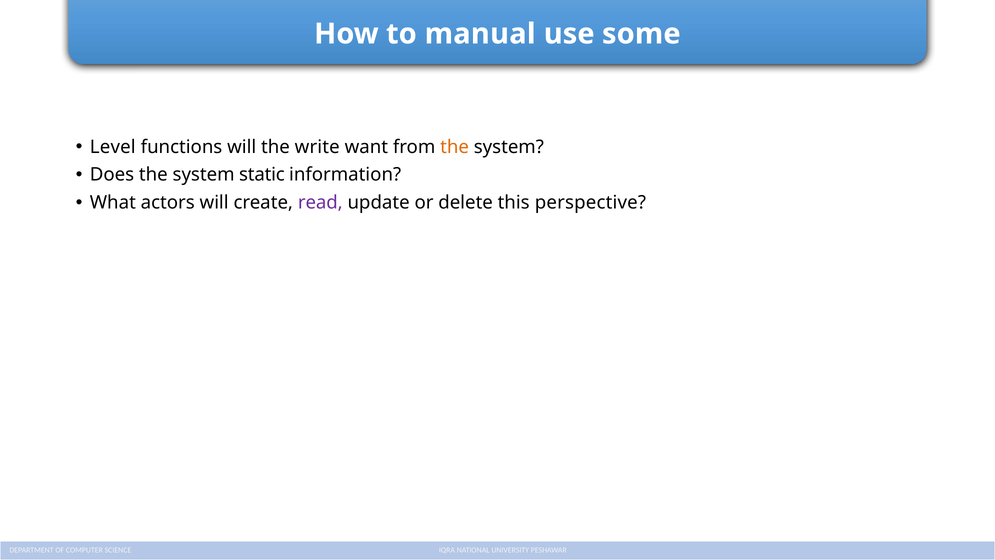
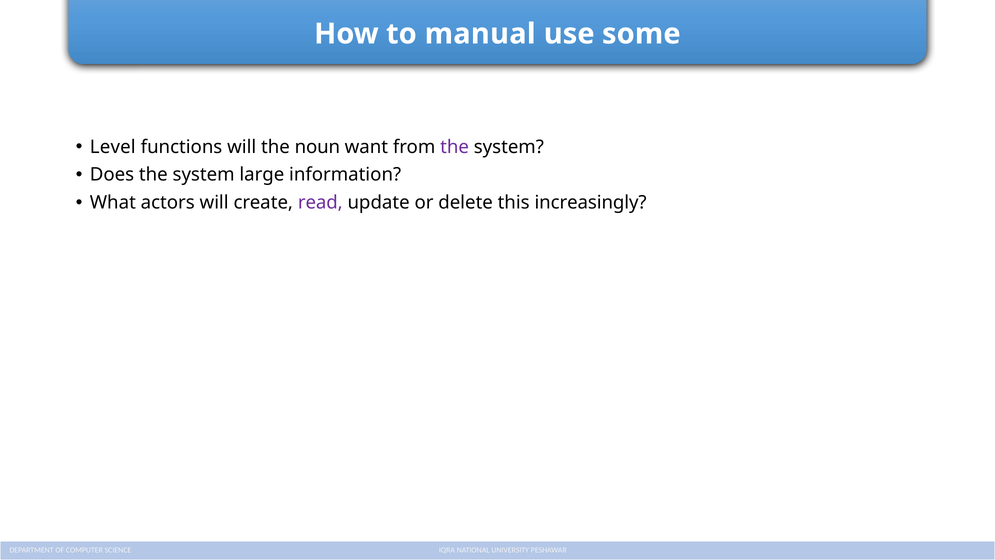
write: write -> noun
the at (455, 147) colour: orange -> purple
static: static -> large
perspective: perspective -> increasingly
